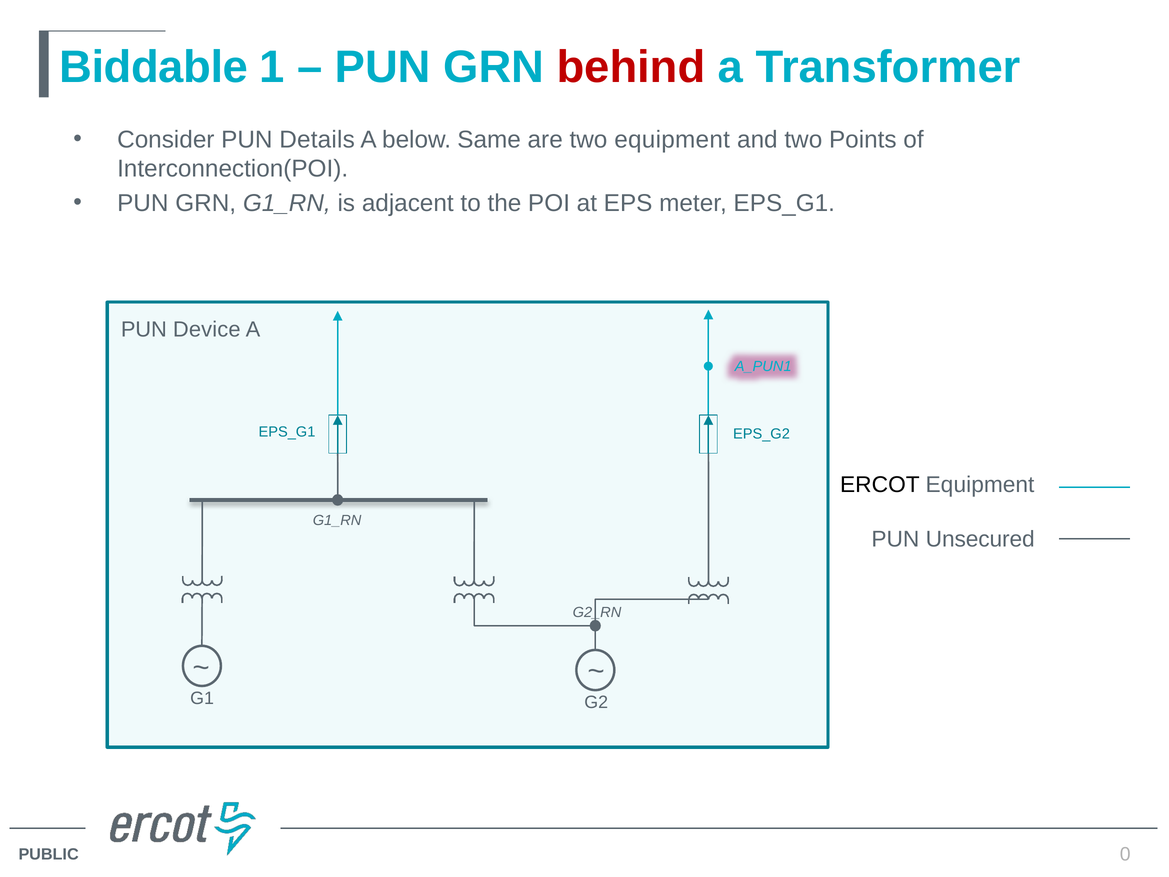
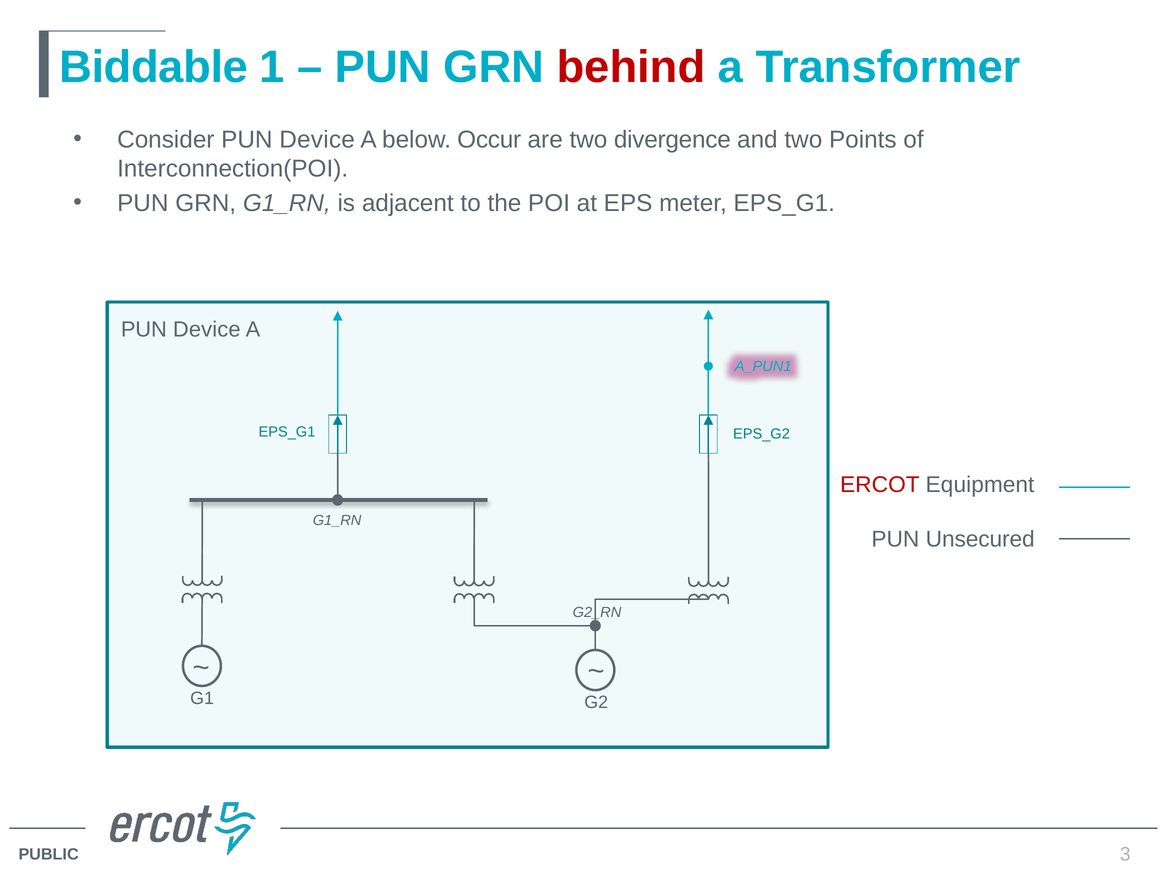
Consider PUN Details: Details -> Device
Same: Same -> Occur
two equipment: equipment -> divergence
ERCOT colour: black -> red
0: 0 -> 3
